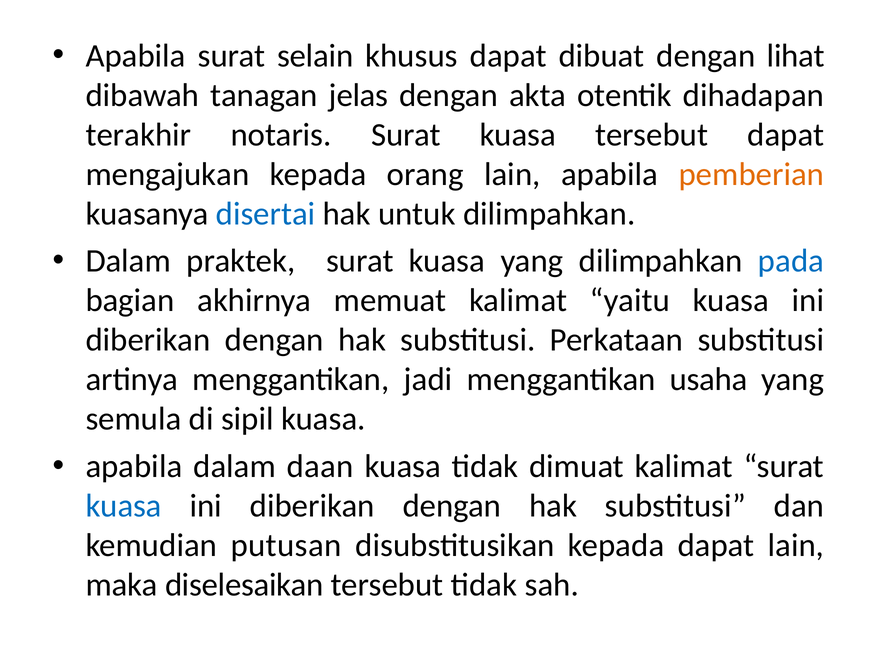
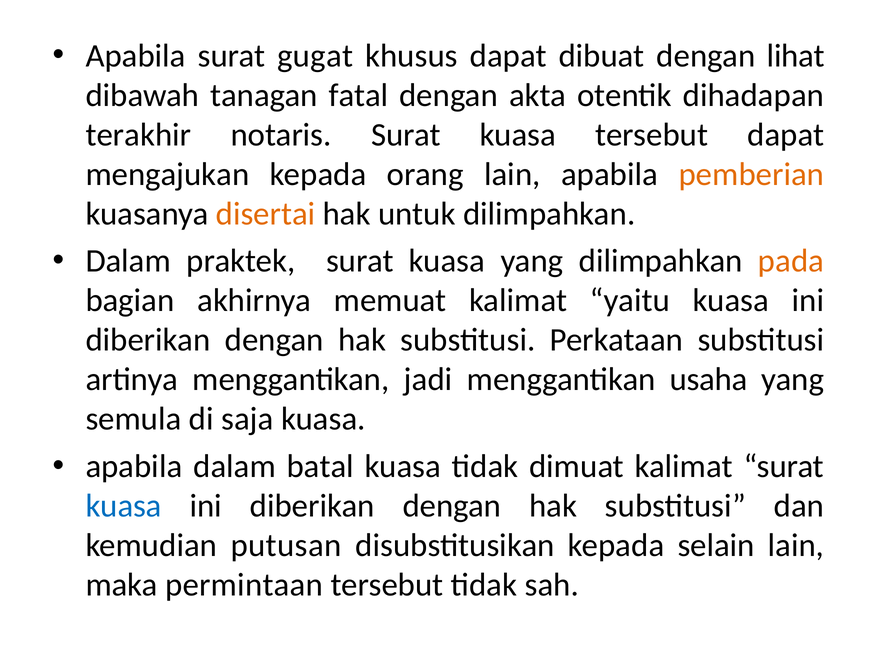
selain: selain -> gugat
jelas: jelas -> fatal
disertai colour: blue -> orange
pada colour: blue -> orange
sipil: sipil -> saja
daan: daan -> batal
kepada dapat: dapat -> selain
diselesaikan: diselesaikan -> permintaan
